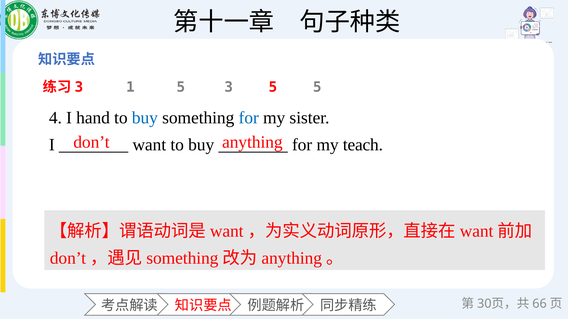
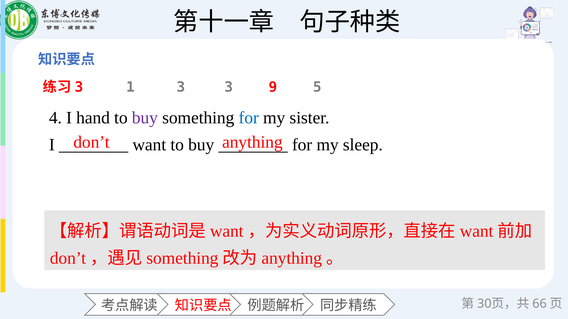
1 5: 5 -> 3
3 5: 5 -> 9
buy at (145, 118) colour: blue -> purple
teach: teach -> sleep
